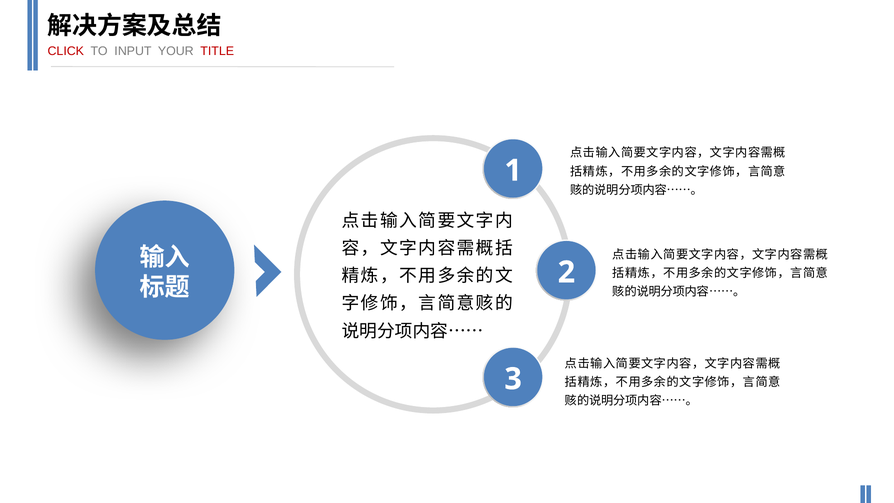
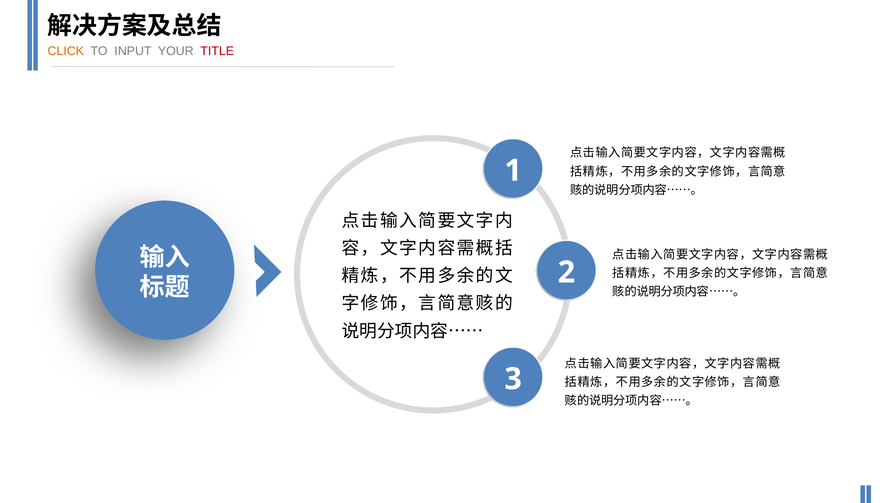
CLICK colour: red -> orange
